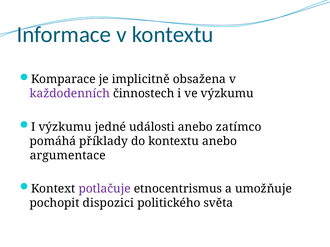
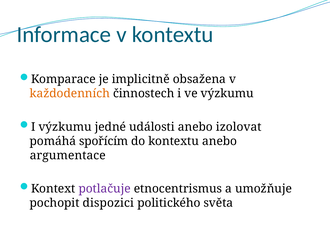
každodenních colour: purple -> orange
zatímco: zatímco -> izolovat
příklady: příklady -> spořícím
